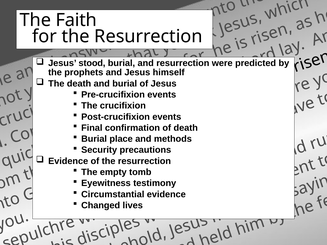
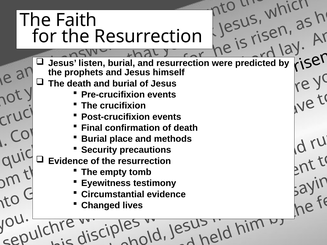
stood: stood -> listen
